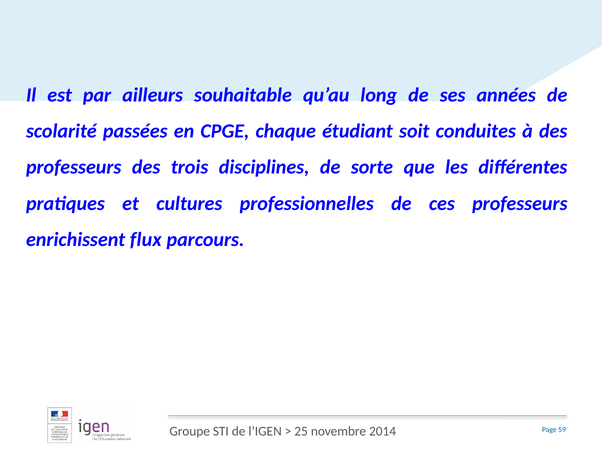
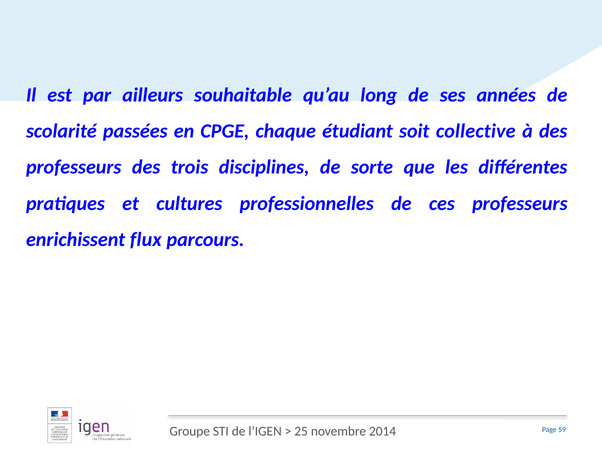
conduites: conduites -> collective
